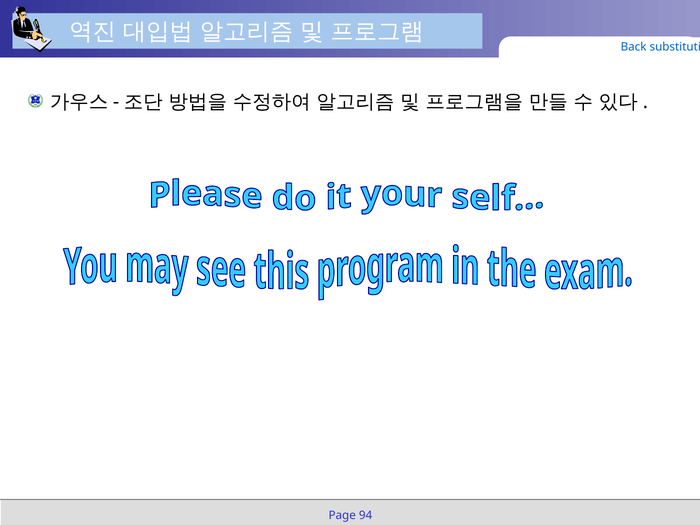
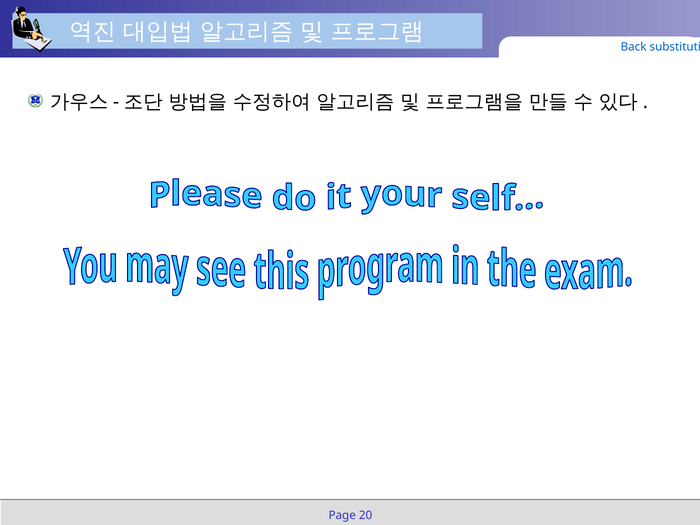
94: 94 -> 20
